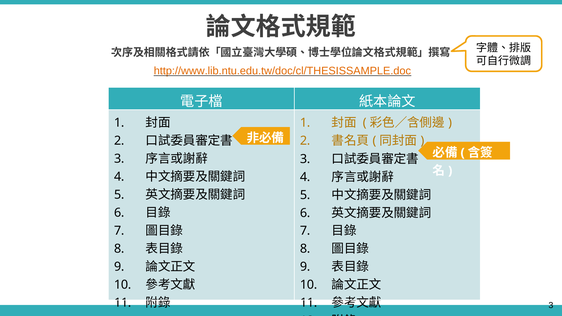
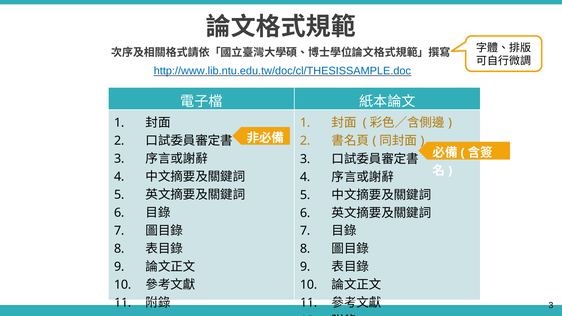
http://www.lib.ntu.edu.tw/doc/cl/THESISSAMPLE.doc colour: orange -> blue
